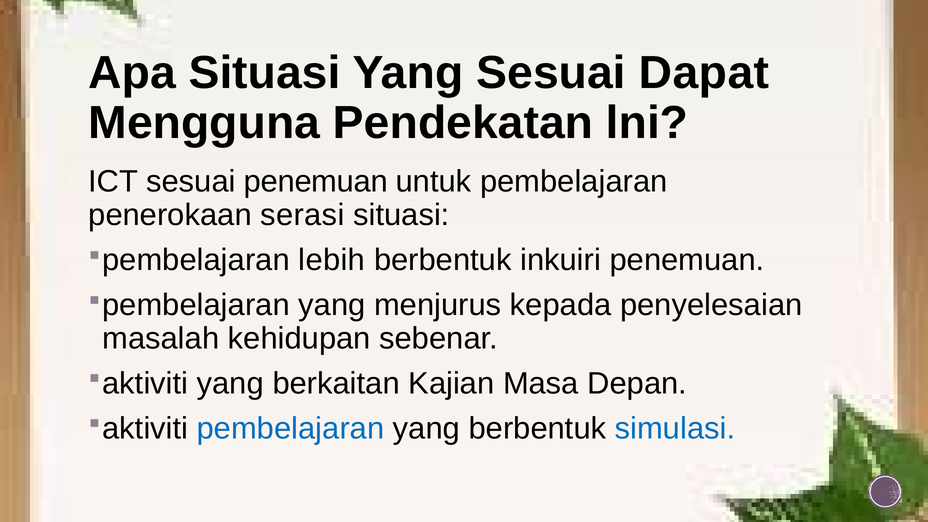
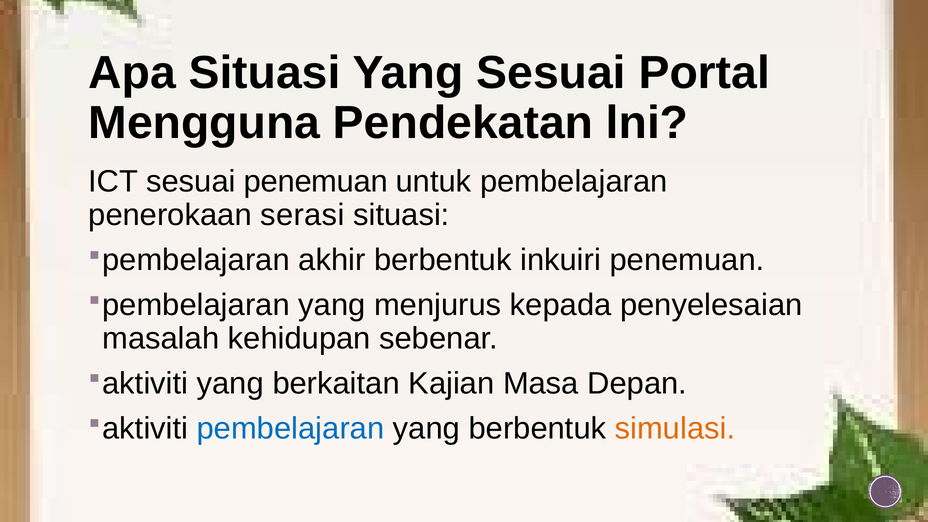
Dapat: Dapat -> Portal
lebih: lebih -> akhir
simulasi colour: blue -> orange
